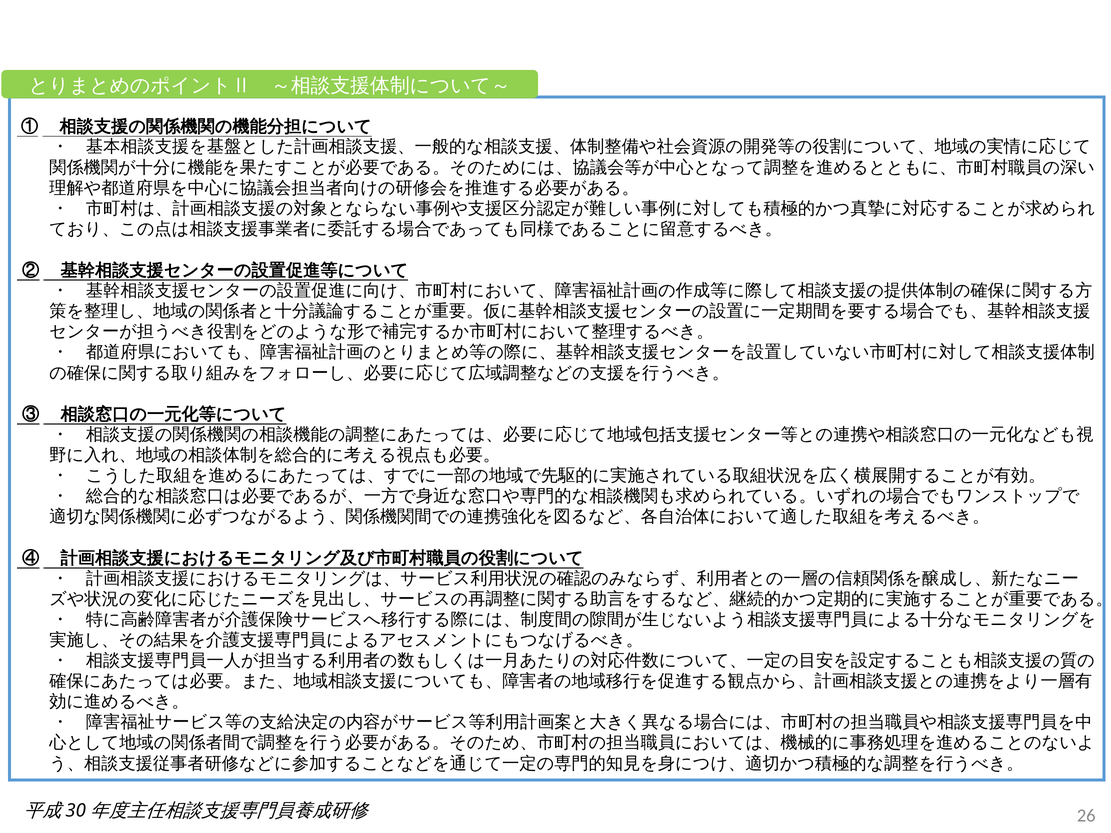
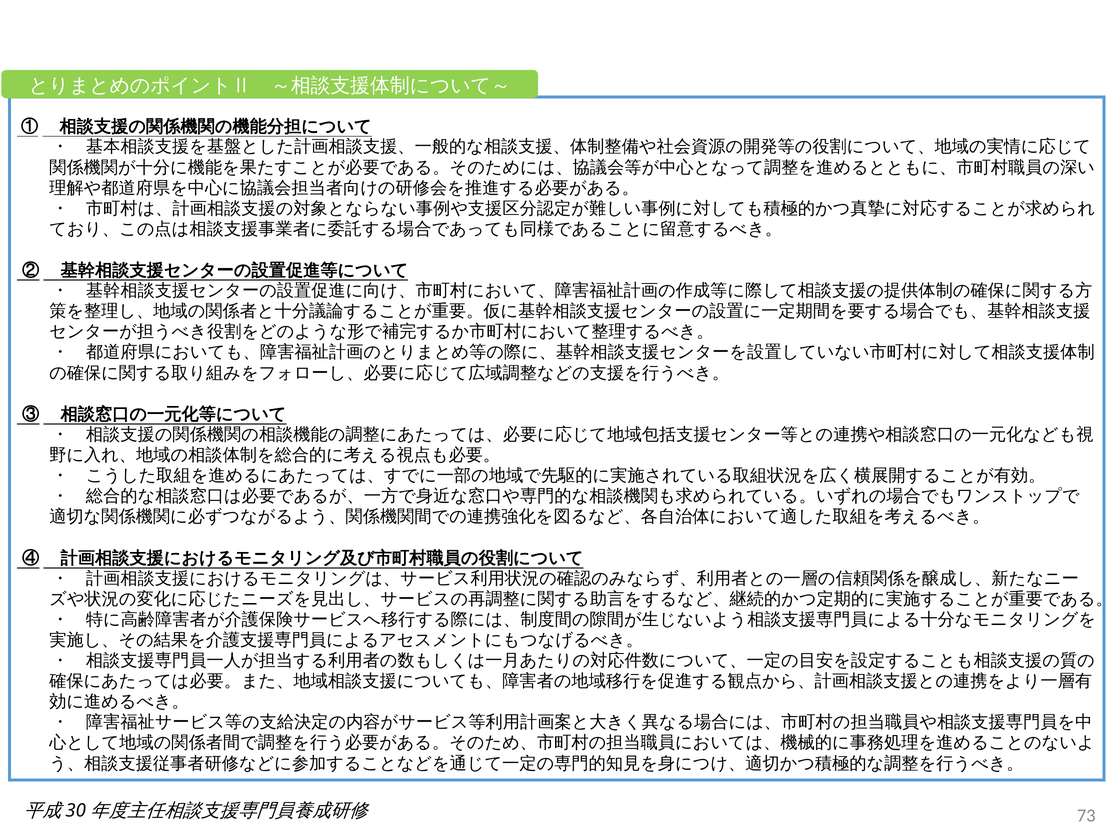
26: 26 -> 73
